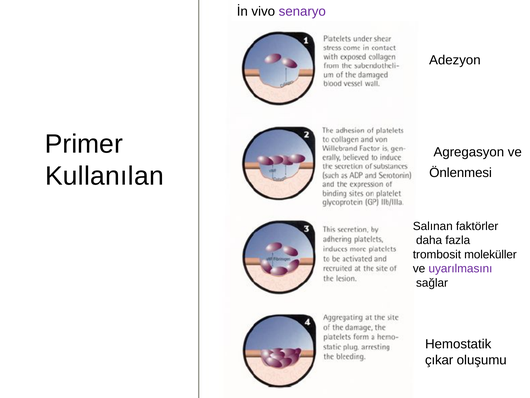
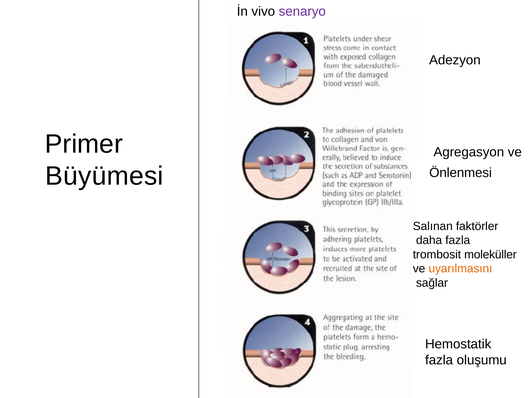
Kullanılan: Kullanılan -> Büyümesi
uyarılmasını colour: purple -> orange
çıkar at (439, 360): çıkar -> fazla
